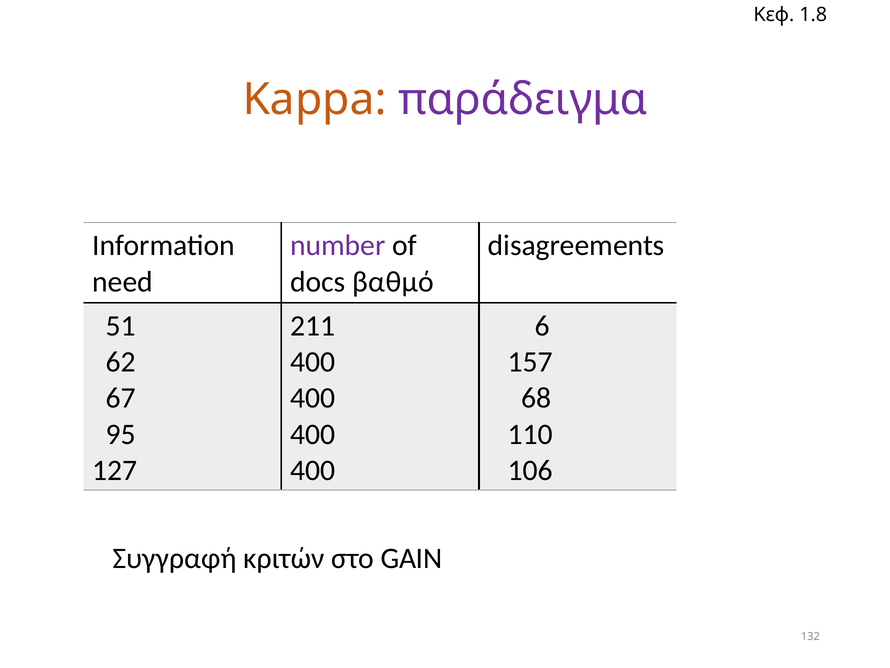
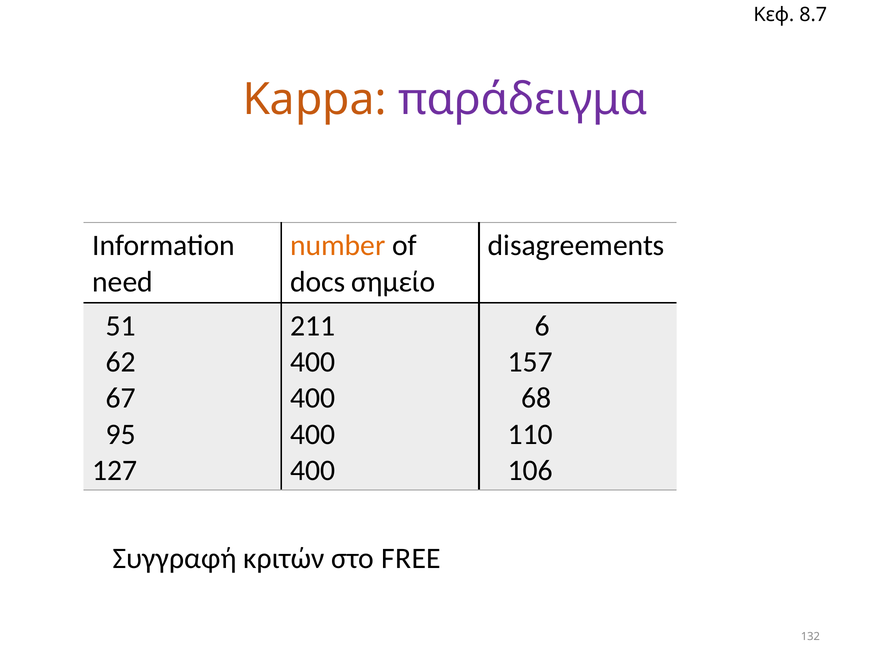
1.8: 1.8 -> 8.7
number colour: purple -> orange
βαθμό: βαθμό -> σημείο
GAIN: GAIN -> FREE
